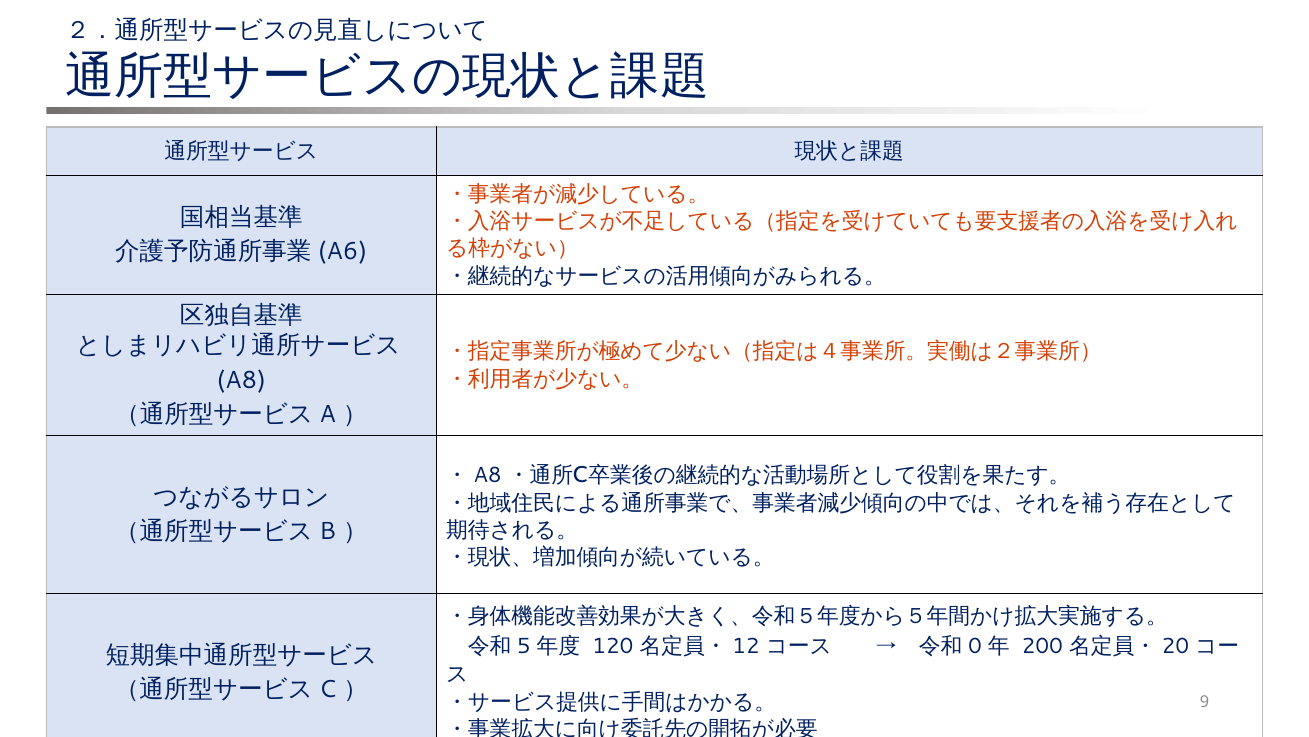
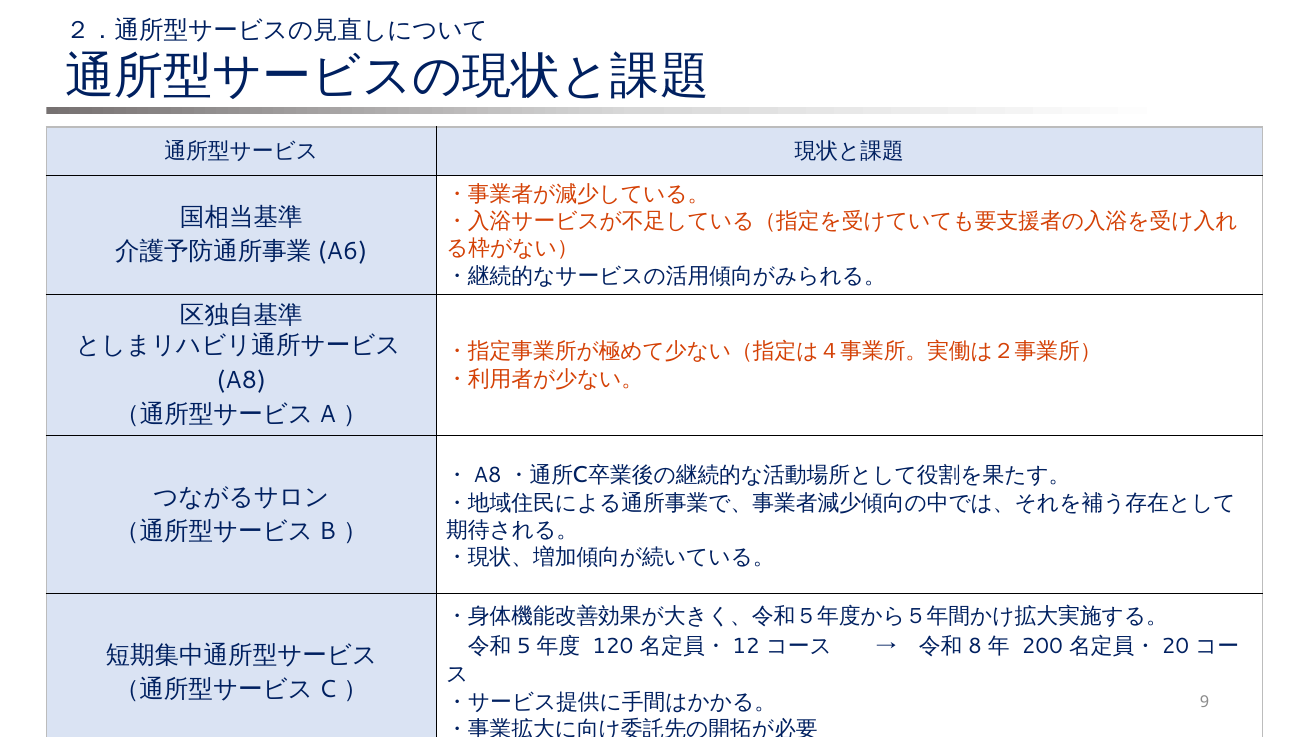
0: 0 -> 8
